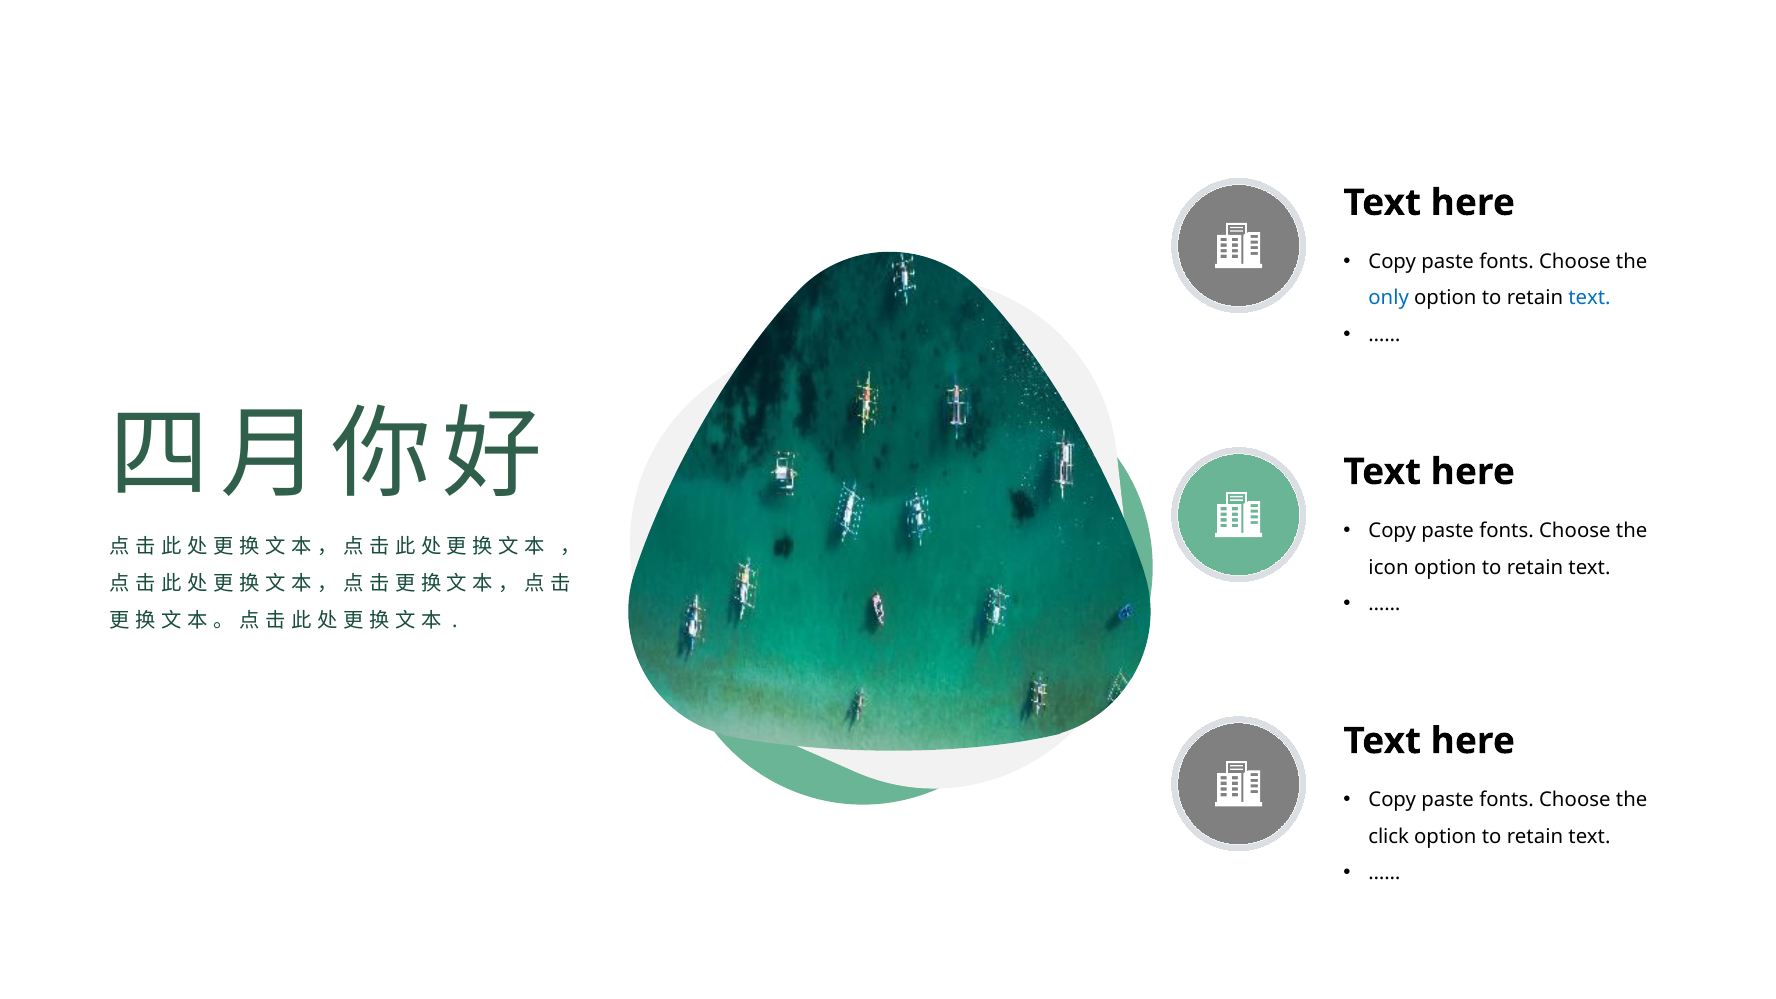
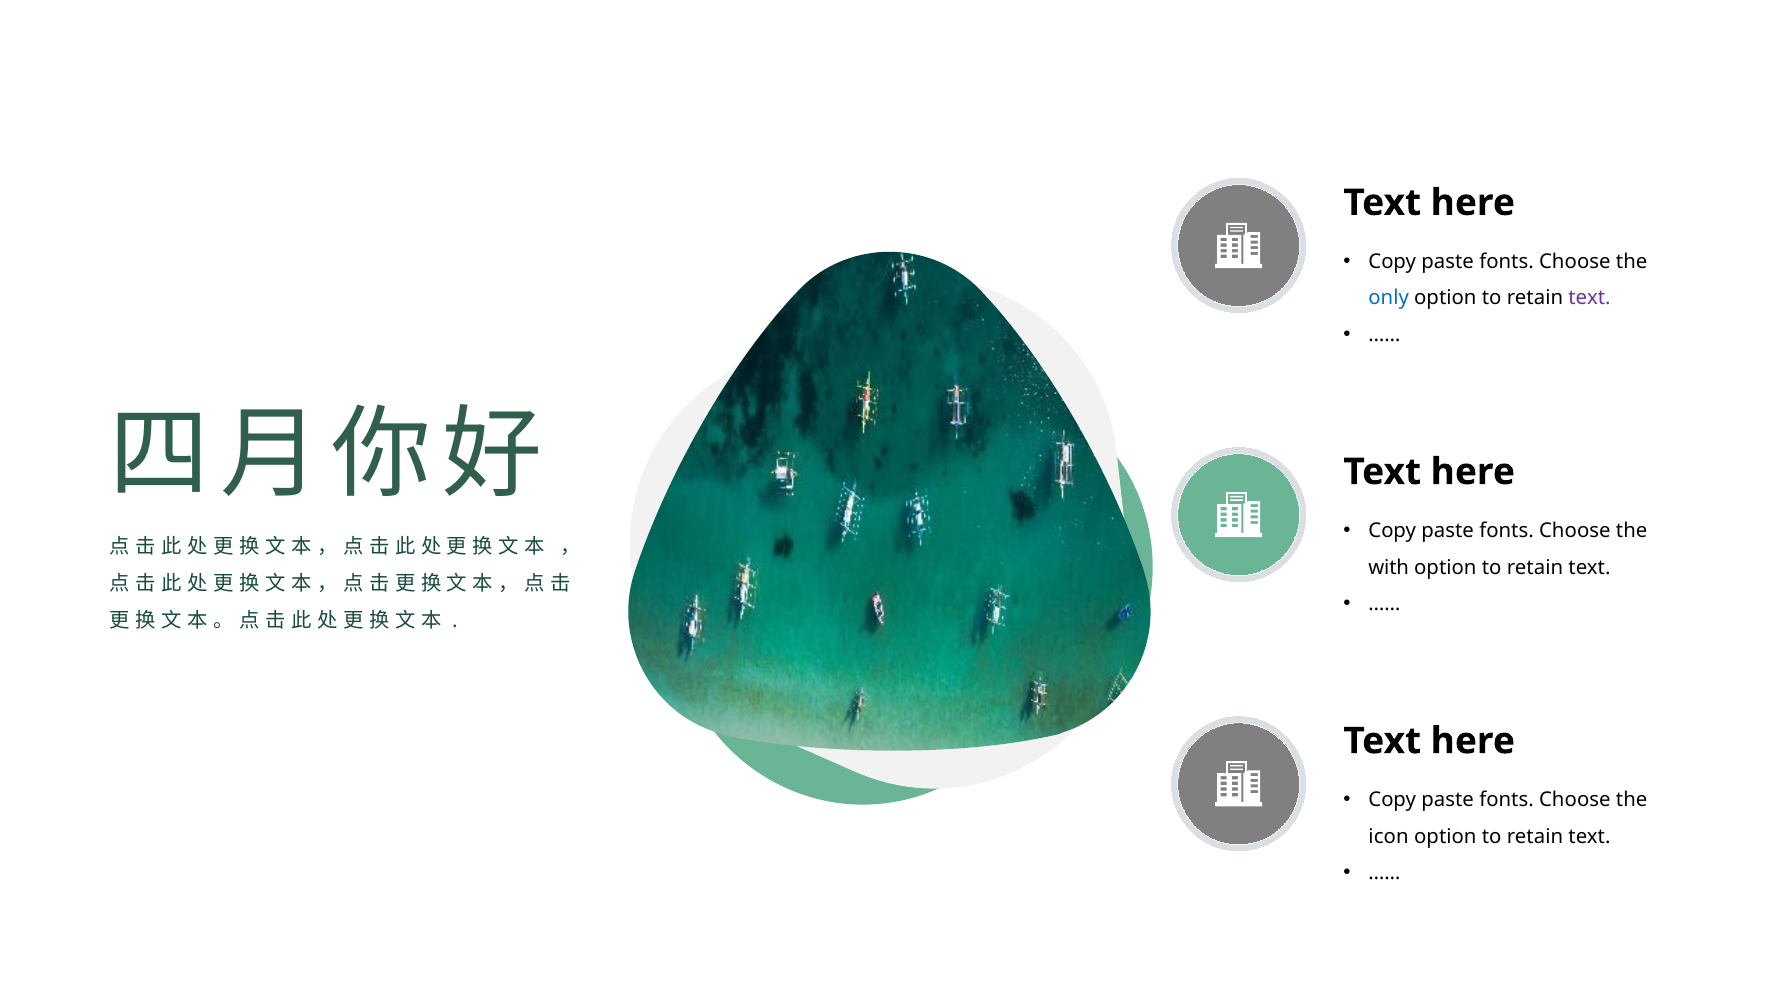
text at (1589, 298) colour: blue -> purple
icon: icon -> with
click: click -> icon
